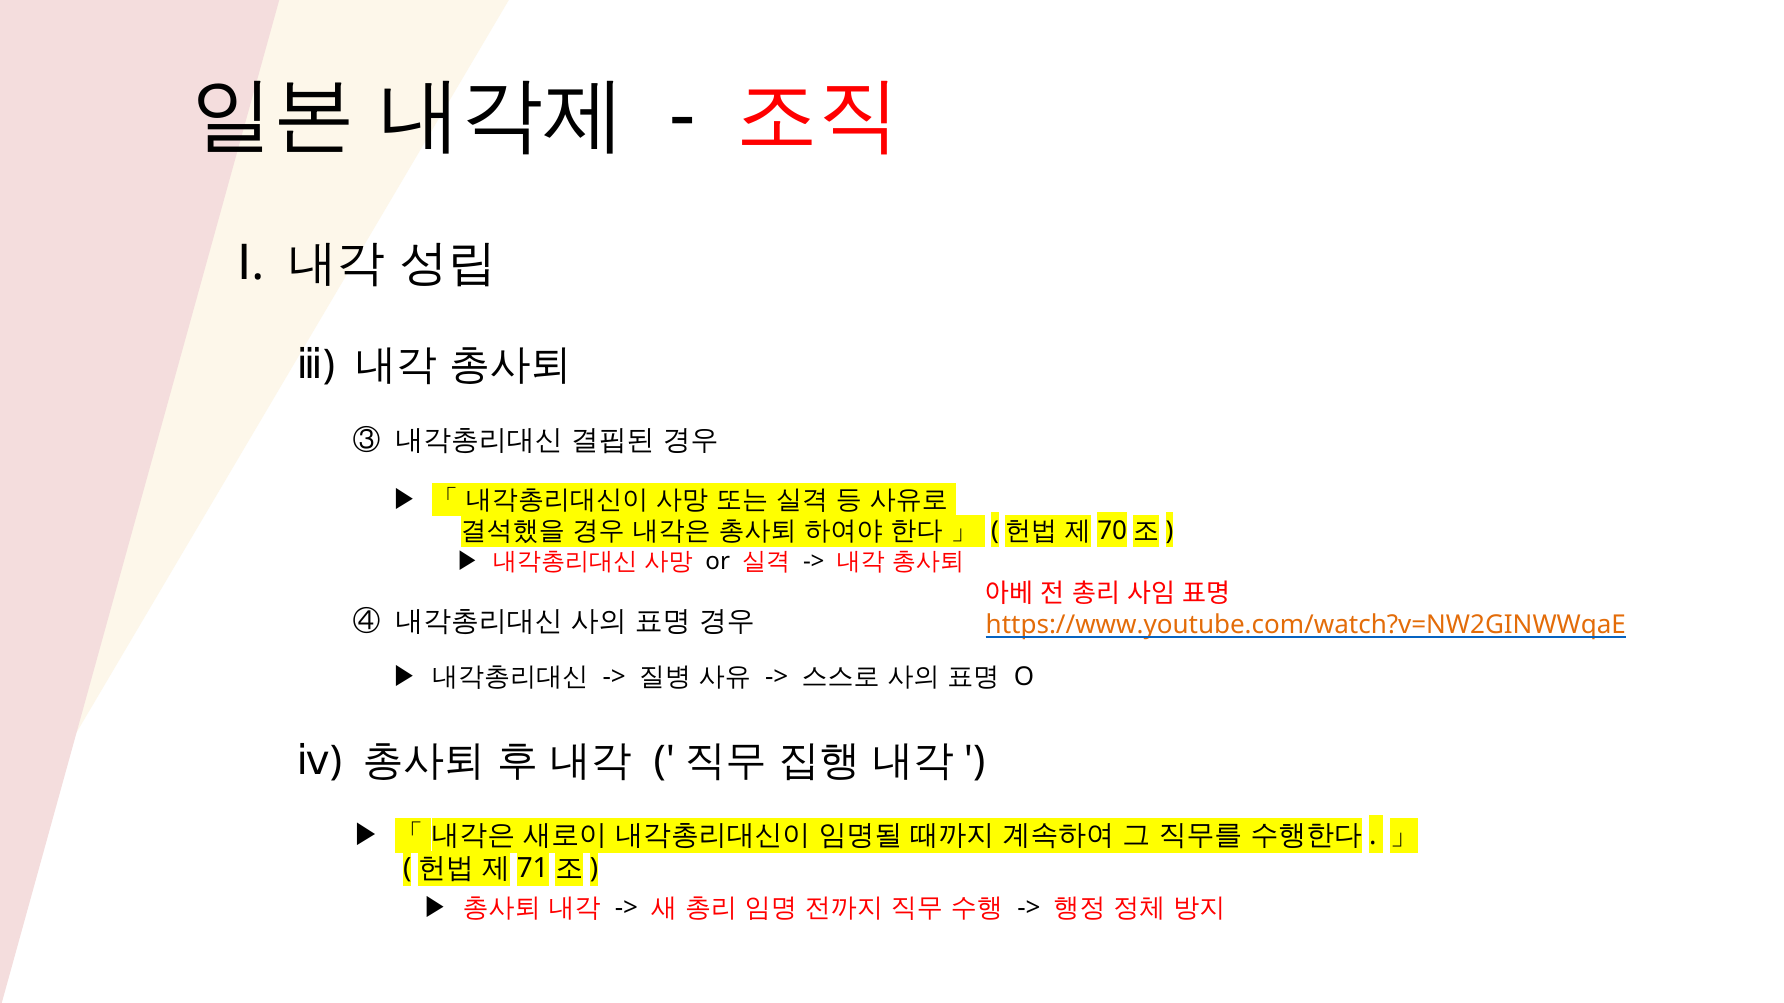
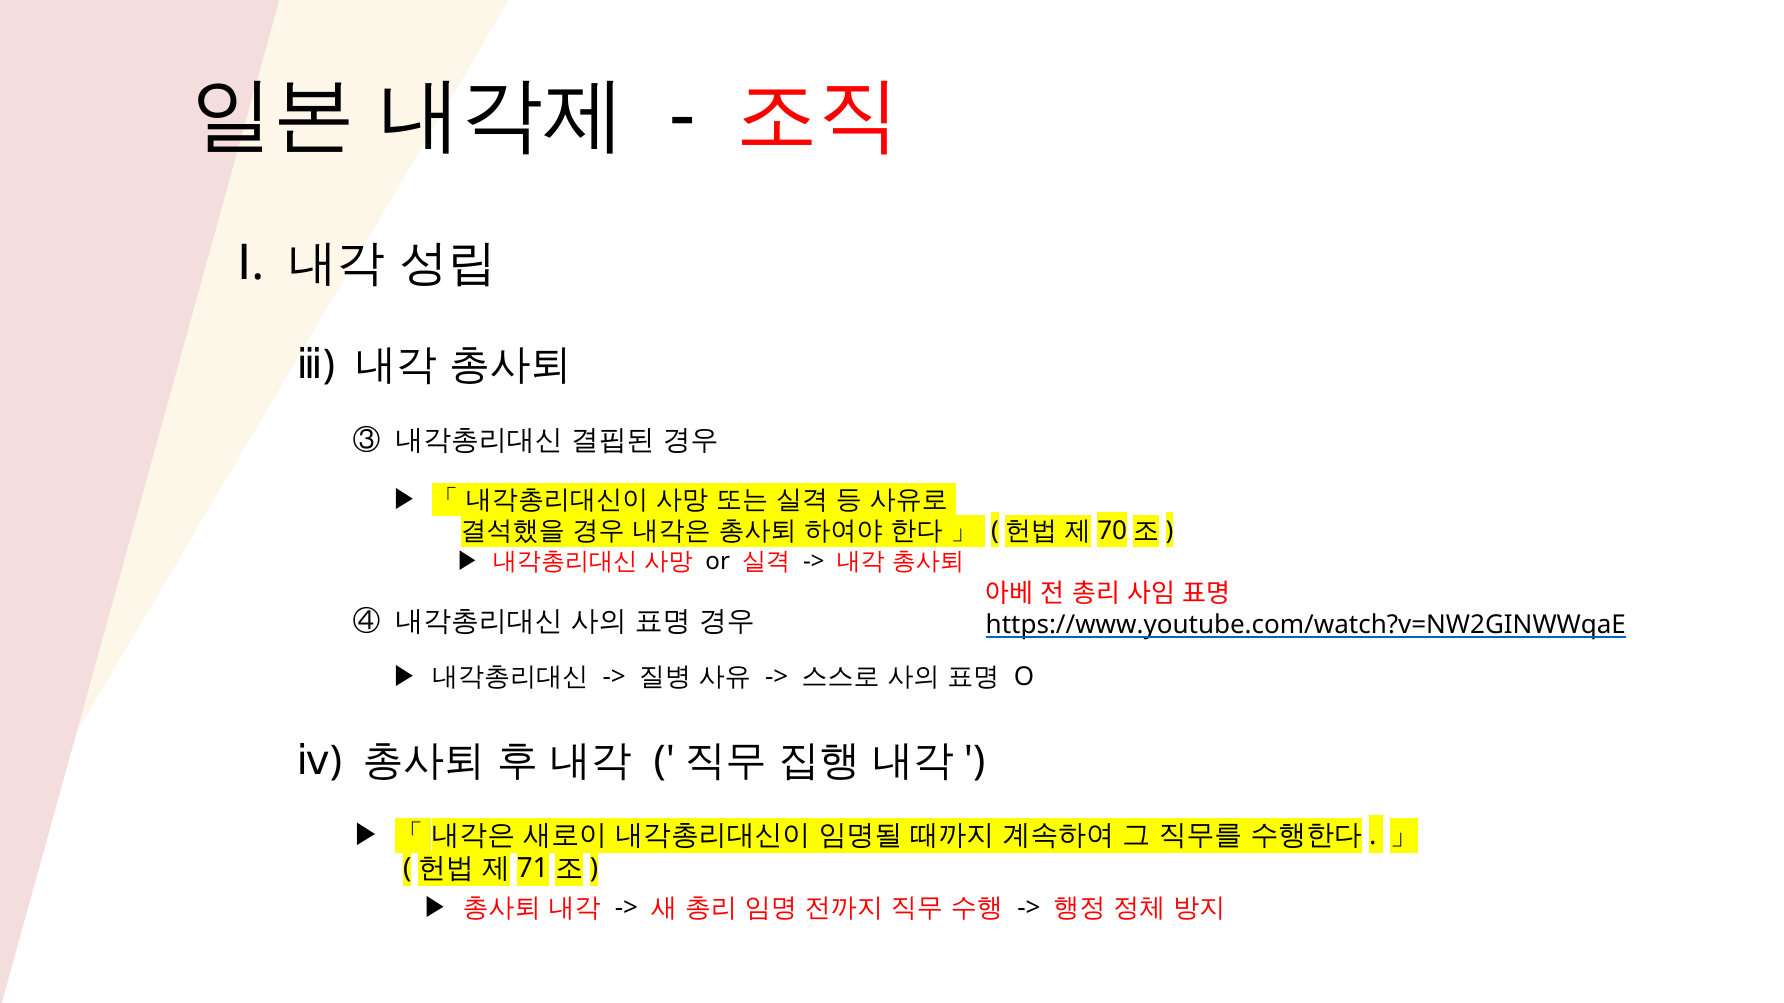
https://www.youtube.com/watch?v=NW2GINWWqaE colour: orange -> black
